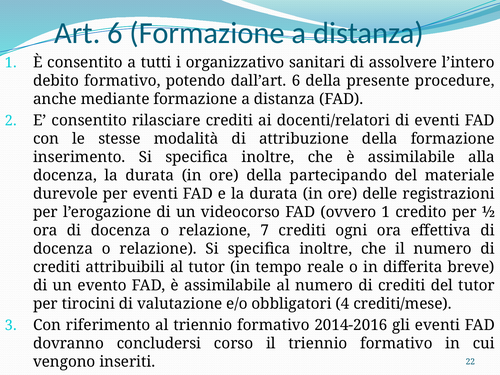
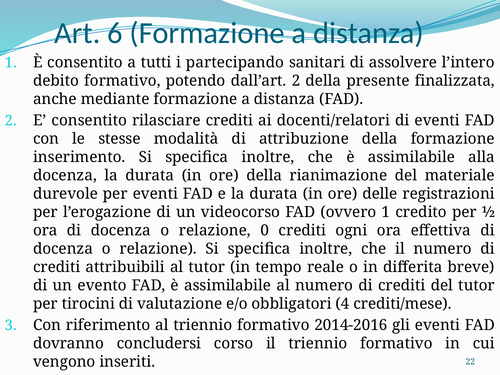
organizzativo: organizzativo -> partecipando
dall’art 6: 6 -> 2
procedure: procedure -> finalizzata
partecipando: partecipando -> rianimazione
7: 7 -> 0
